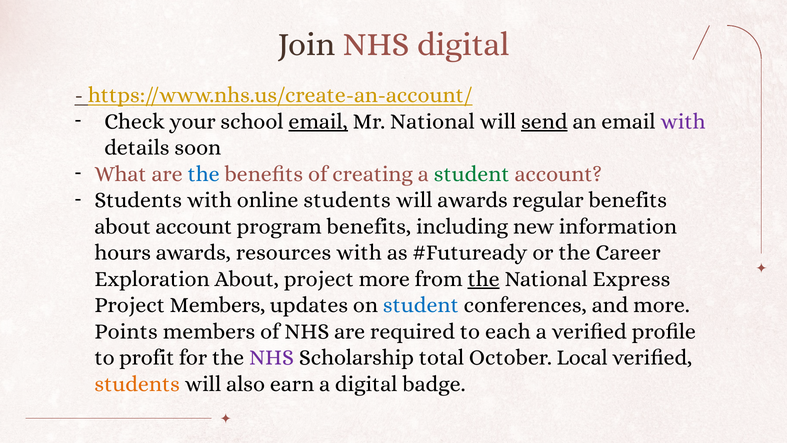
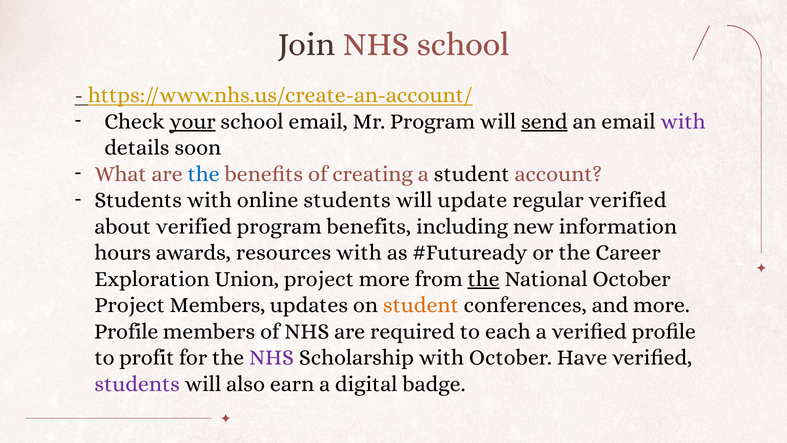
NHS digital: digital -> school
your underline: none -> present
email at (318, 121) underline: present -> none
Mr National: National -> Program
student at (472, 174) colour: green -> black
will awards: awards -> update
regular benefits: benefits -> verified
about account: account -> verified
Exploration About: About -> Union
National Express: Express -> October
student at (421, 305) colour: blue -> orange
Points at (126, 331): Points -> Profile
Scholarship total: total -> with
Local: Local -> Have
students at (137, 384) colour: orange -> purple
